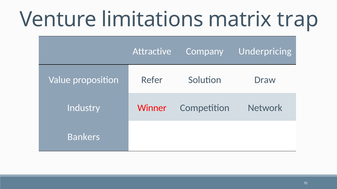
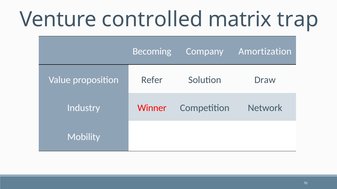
limitations: limitations -> controlled
Attractive: Attractive -> Becoming
Underpricing: Underpricing -> Amortization
Bankers: Bankers -> Mobility
